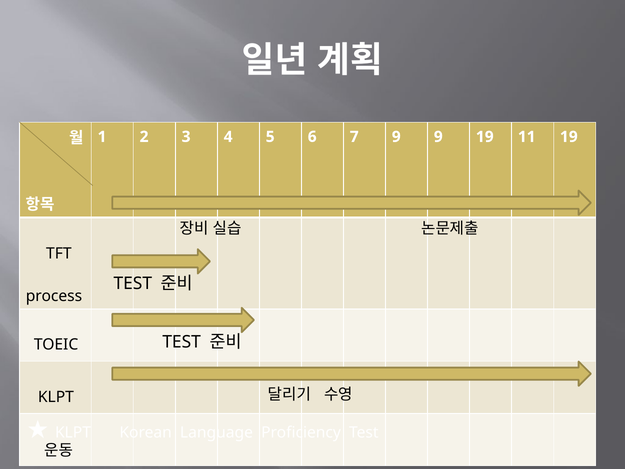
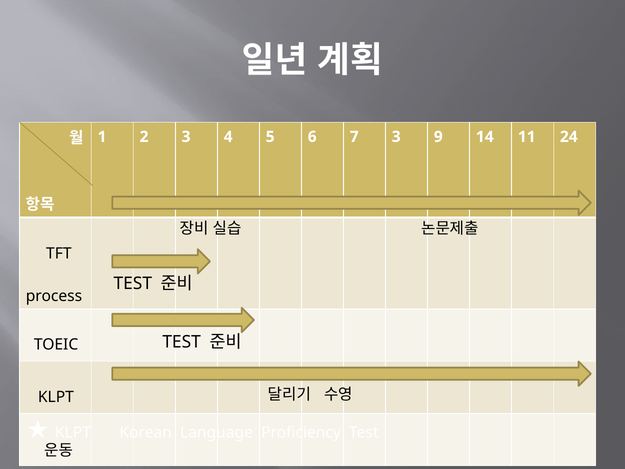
7 9: 9 -> 3
9 19: 19 -> 14
11 19: 19 -> 24
